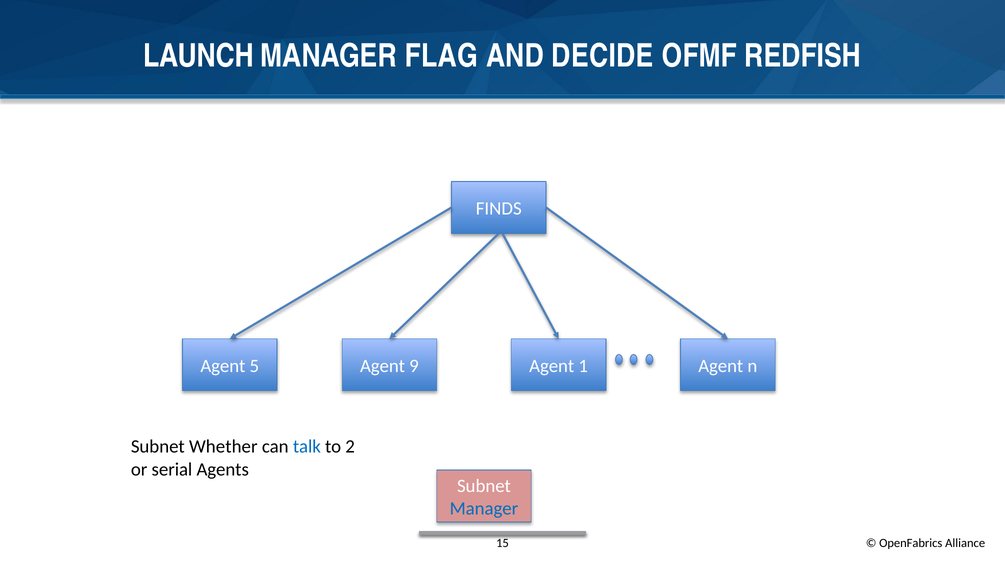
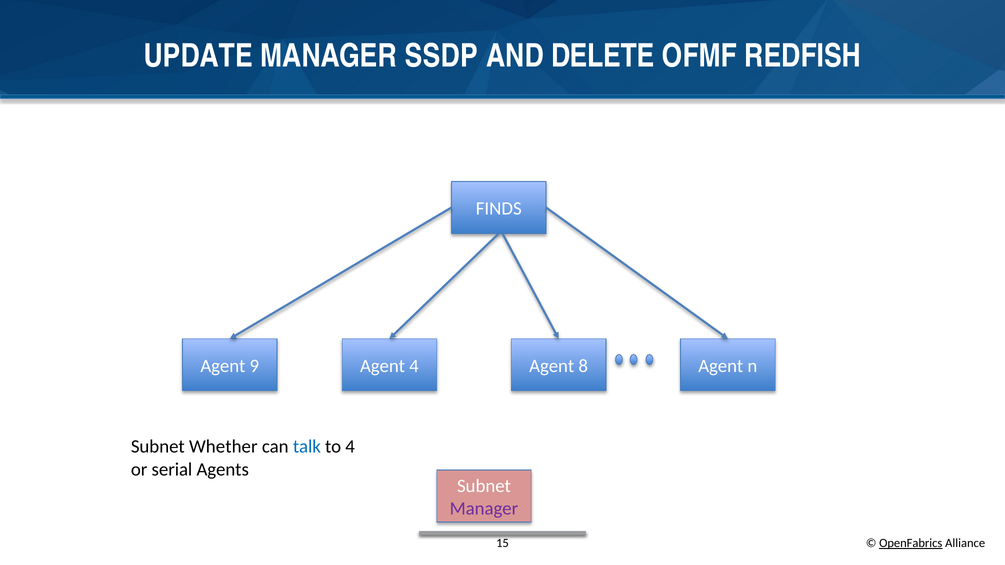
LAUNCH: LAUNCH -> UPDATE
FLAG: FLAG -> SSDP
DECIDE: DECIDE -> DELETE
5: 5 -> 9
Agent 9: 9 -> 4
1: 1 -> 8
to 2: 2 -> 4
Manager at (484, 509) colour: blue -> purple
OpenFabrics underline: none -> present
